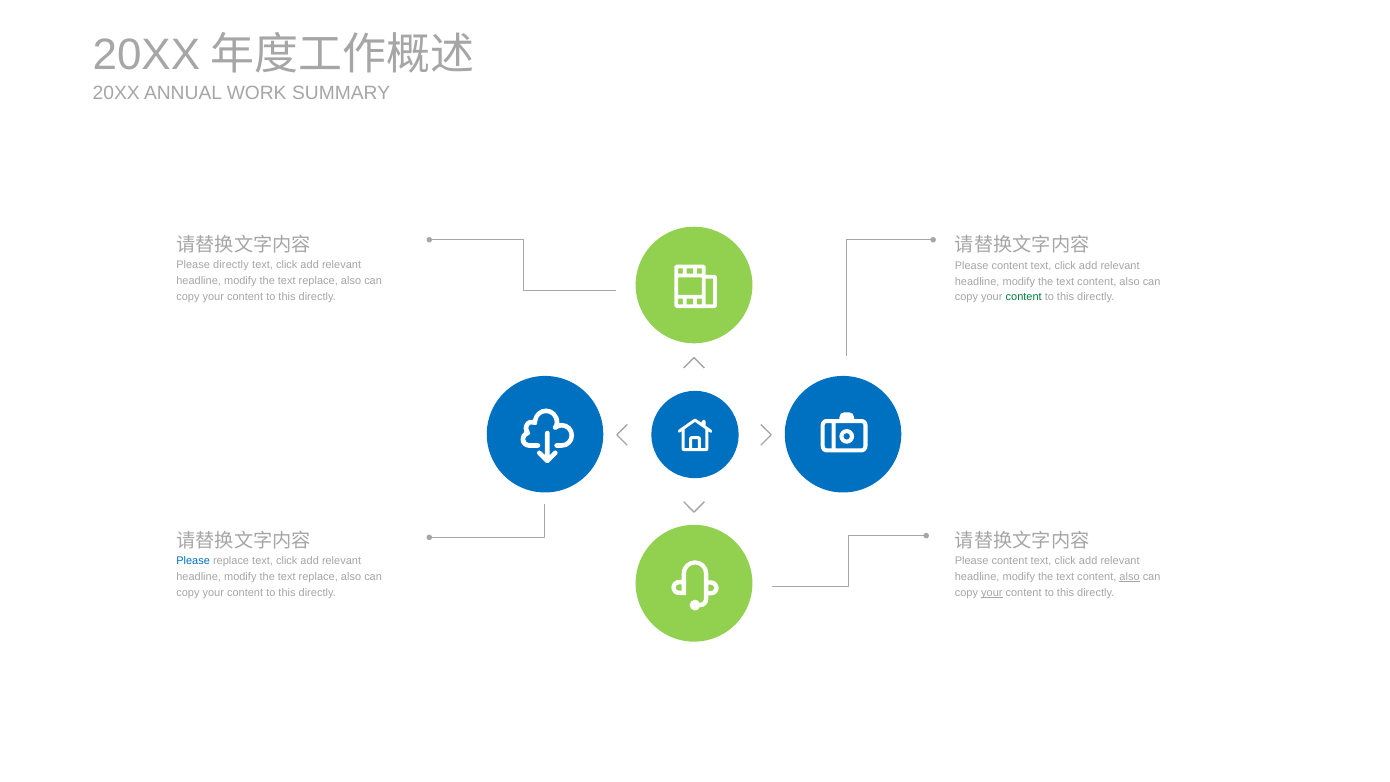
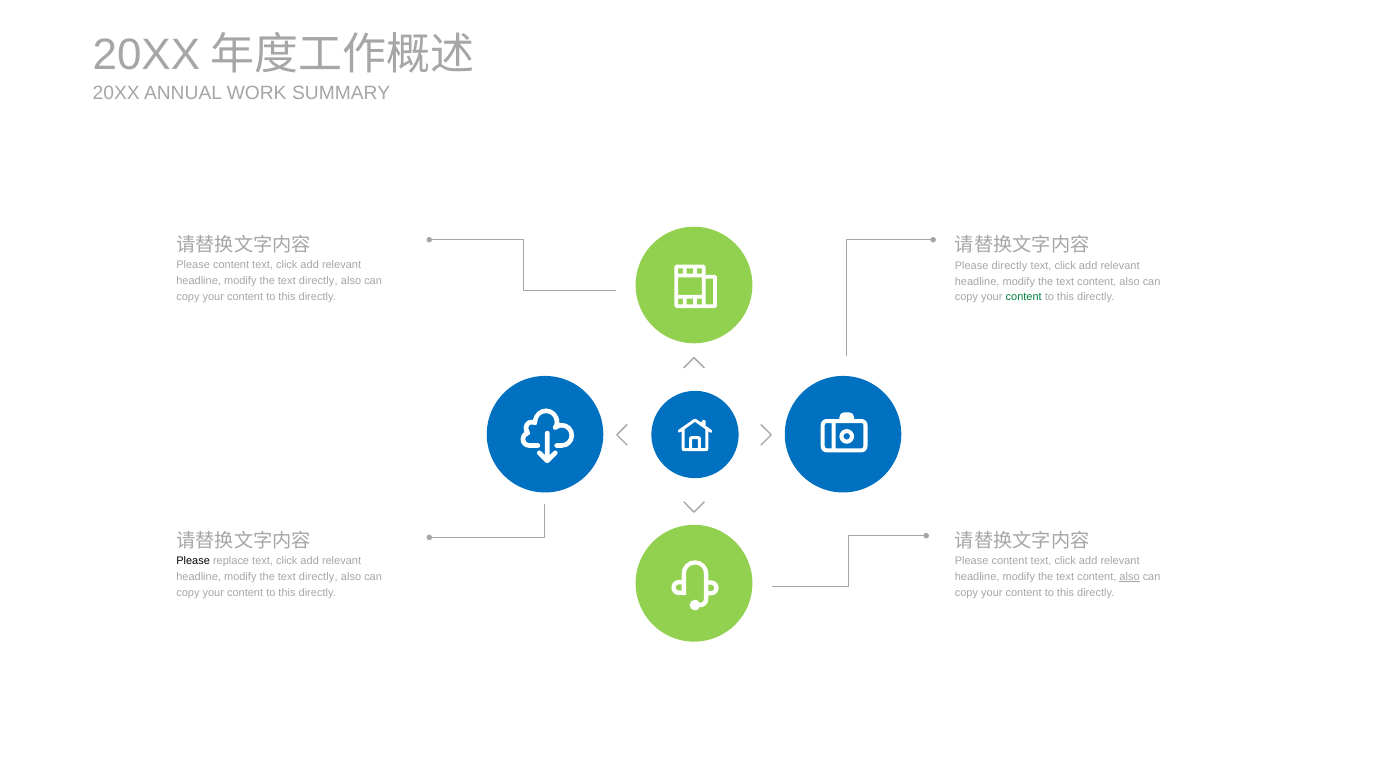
directly at (231, 265): directly -> content
content at (1010, 266): content -> directly
replace at (318, 281): replace -> directly
Please at (193, 561) colour: blue -> black
replace at (318, 577): replace -> directly
your at (992, 592) underline: present -> none
